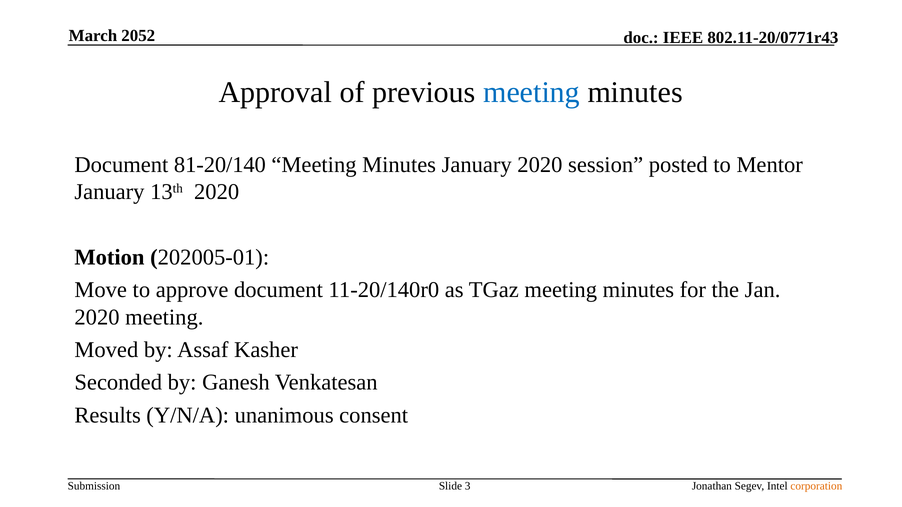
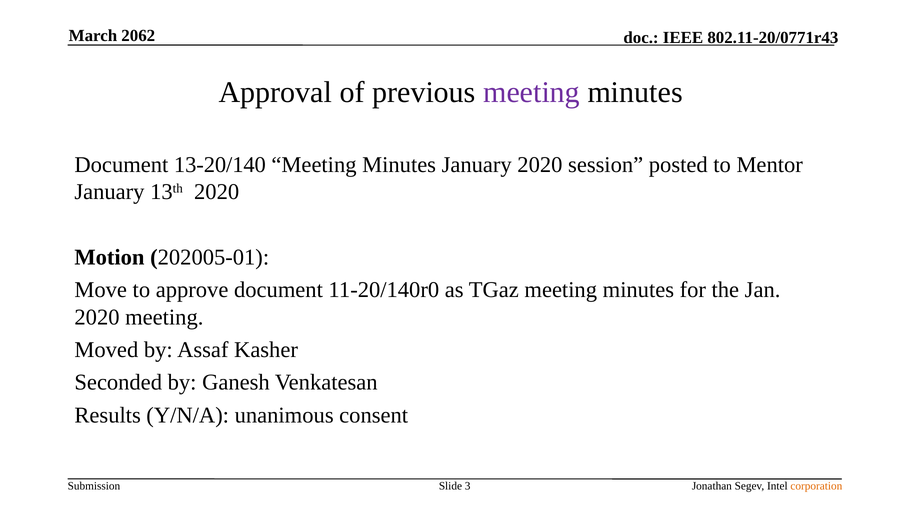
2052: 2052 -> 2062
meeting at (532, 92) colour: blue -> purple
81-20/140: 81-20/140 -> 13-20/140
